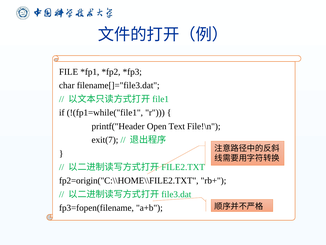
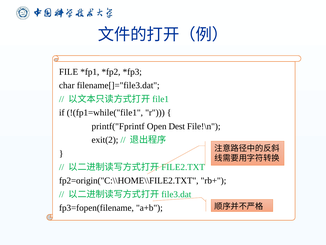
printf("Header: printf("Header -> printf("Fprintf
Text: Text -> Dest
exit(7: exit(7 -> exit(2
